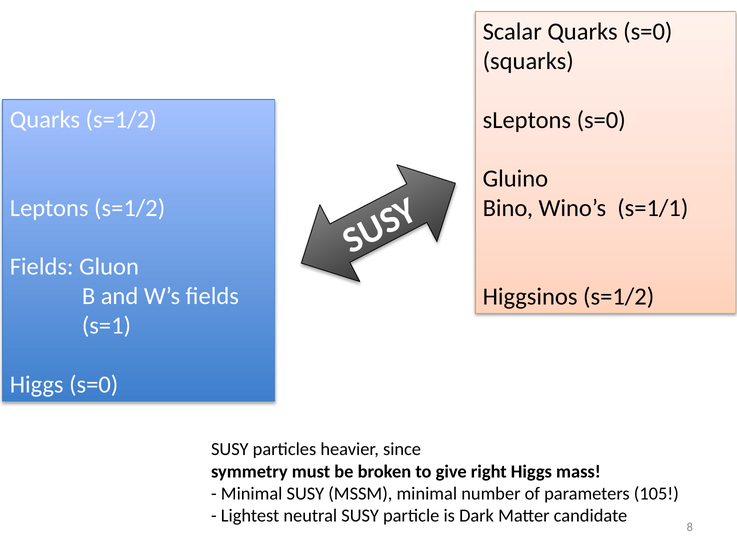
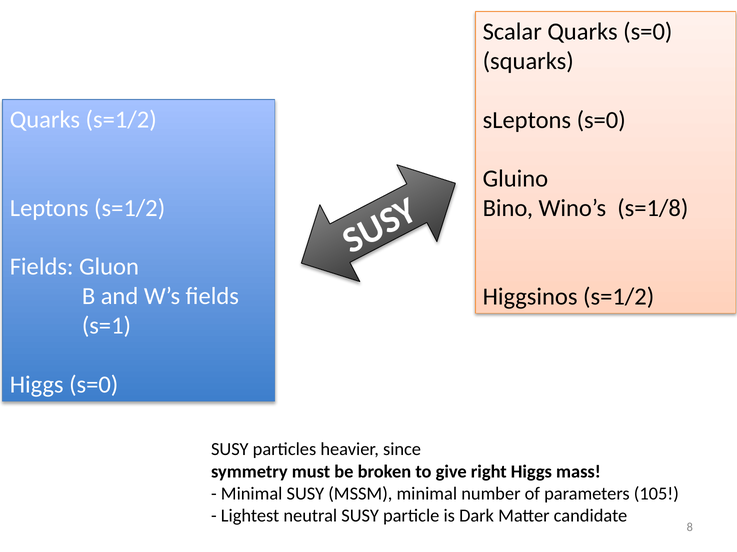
s=1/1: s=1/1 -> s=1/8
